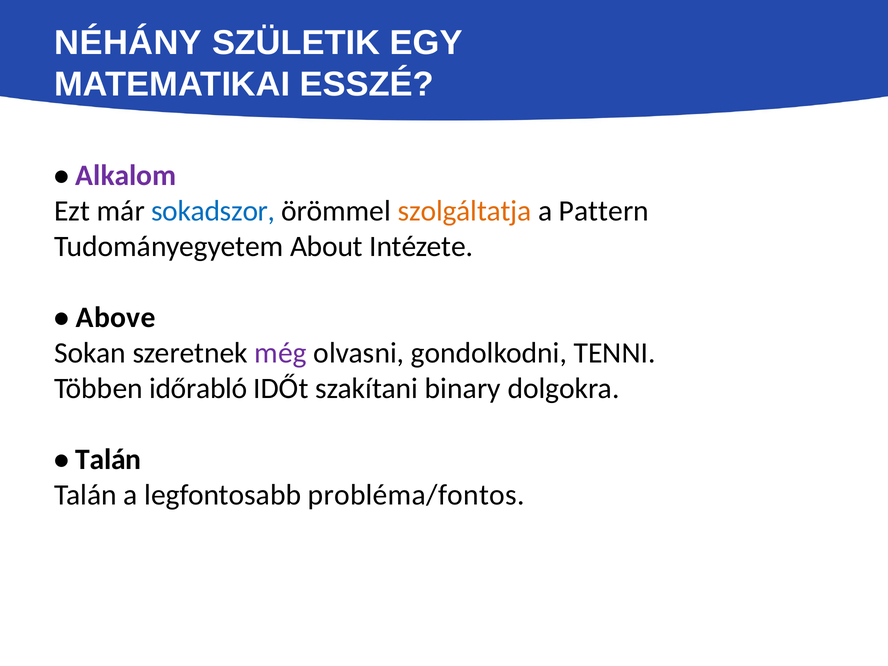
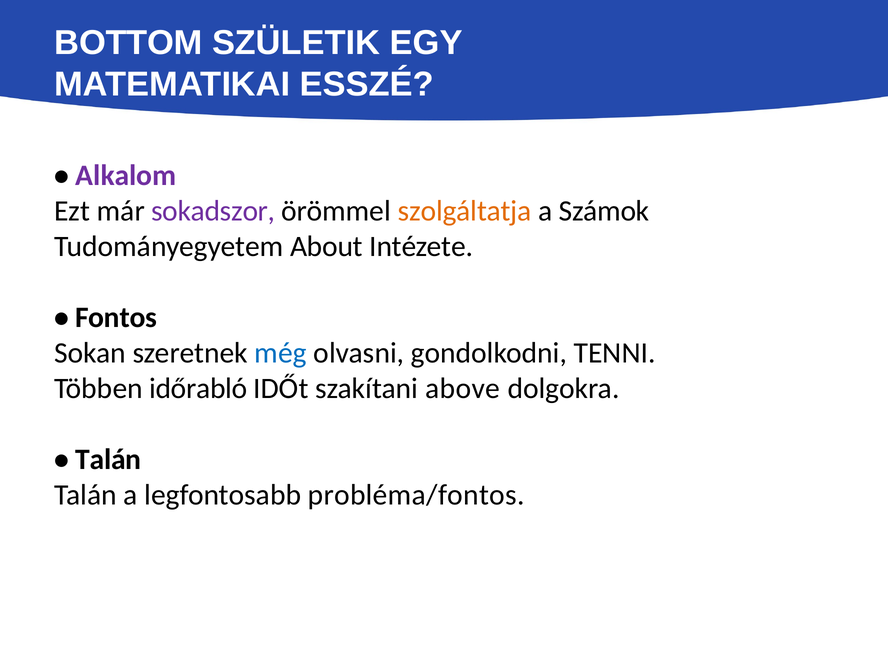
NÉHÁNY: NÉHÁNY -> BOTTOM
sokadszor colour: blue -> purple
Pattern: Pattern -> Számok
Above: Above -> Fontos
még colour: purple -> blue
binary: binary -> above
